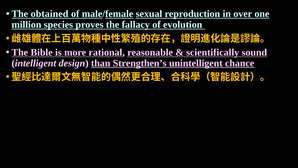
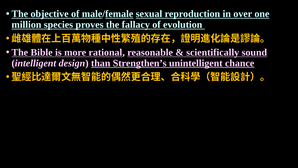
obtained: obtained -> objective
